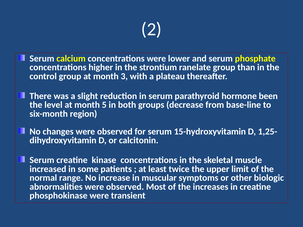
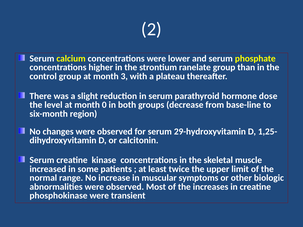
been: been -> dose
5: 5 -> 0
15-hydroxyvitamin: 15-hydroxyvitamin -> 29-hydroxyvitamin
